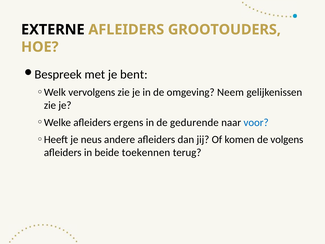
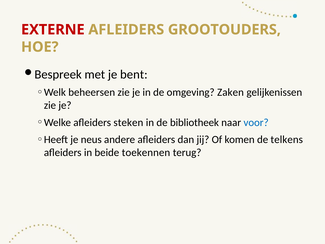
EXTERNE colour: black -> red
vervolgens: vervolgens -> beheersen
Neem: Neem -> Zaken
ergens: ergens -> steken
gedurende: gedurende -> bibliotheek
volgens: volgens -> telkens
